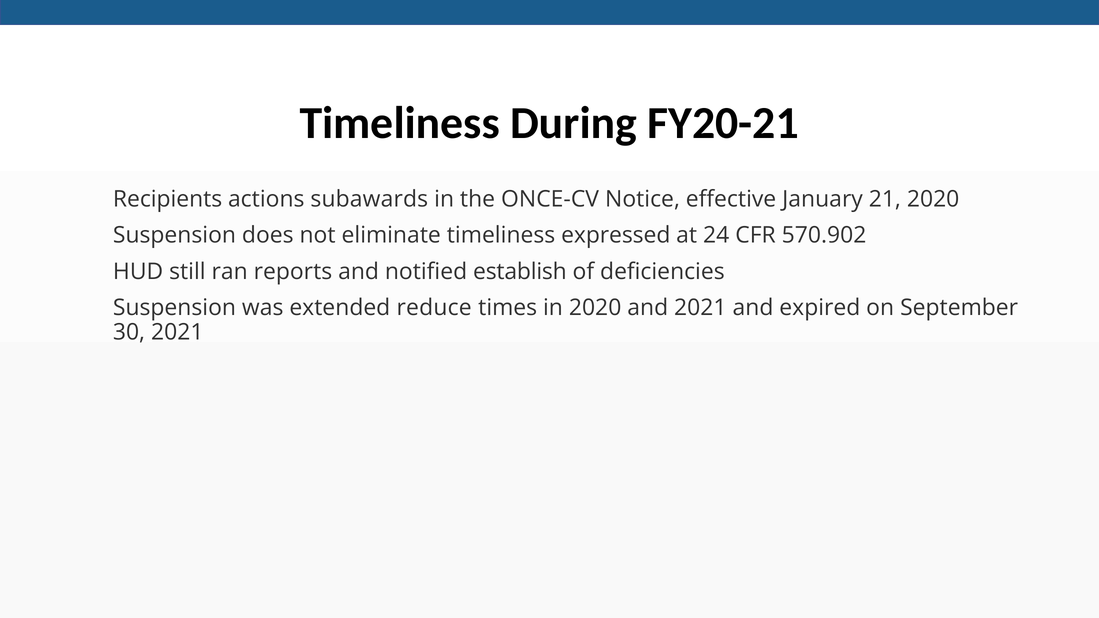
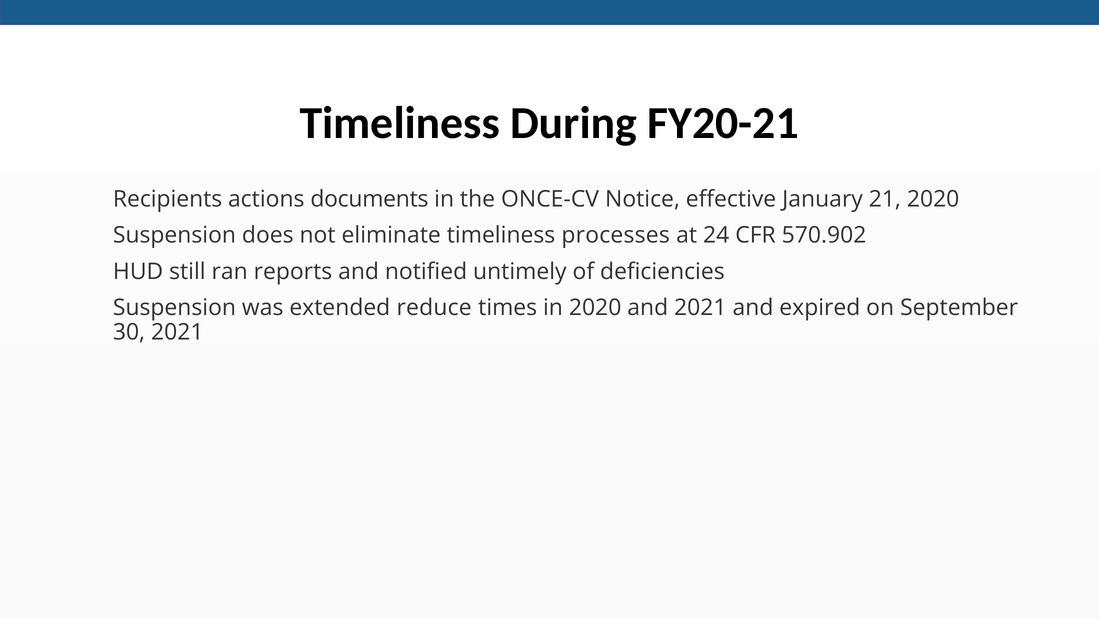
subawards: subawards -> documents
expressed: expressed -> processes
establish: establish -> untimely
